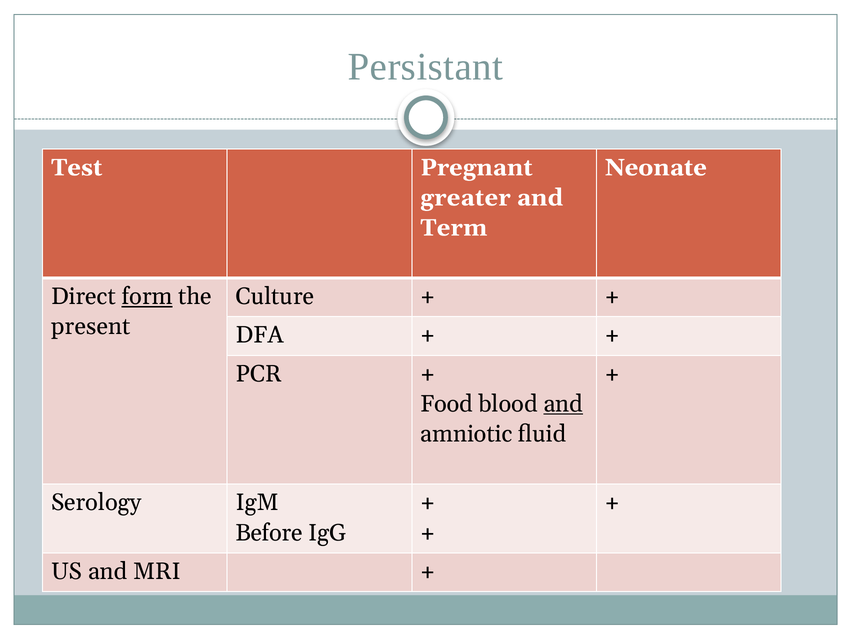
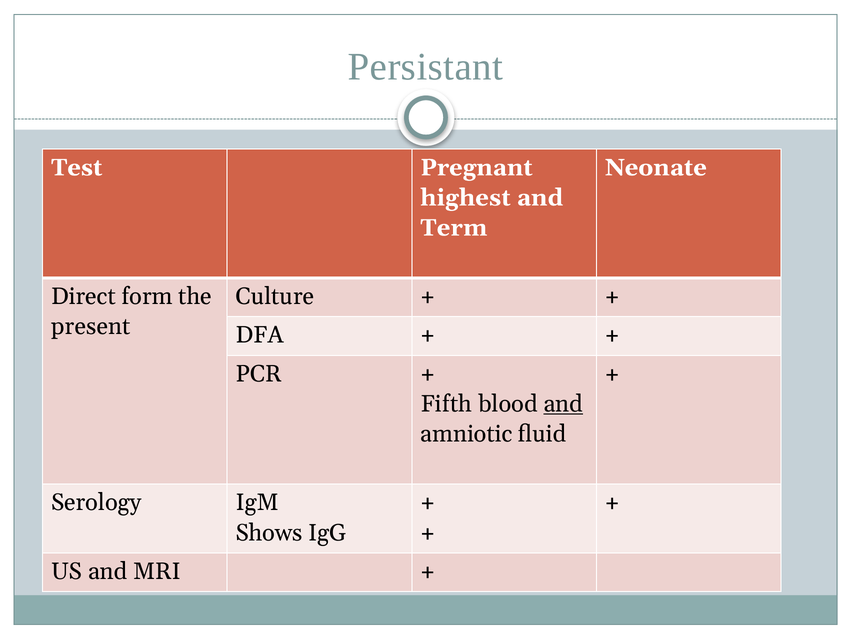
greater: greater -> highest
form underline: present -> none
Food: Food -> Fifth
Before: Before -> Shows
